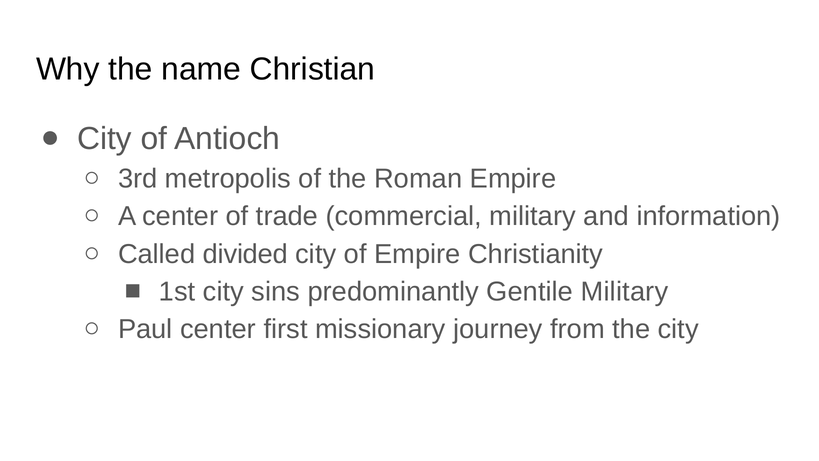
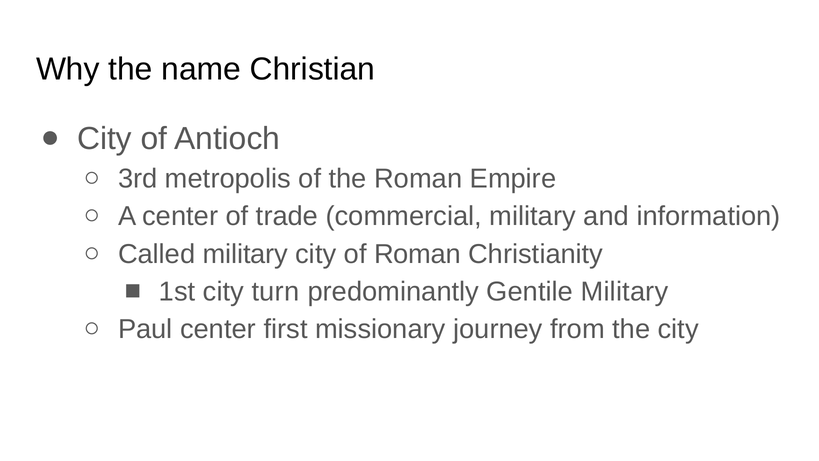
Called divided: divided -> military
of Empire: Empire -> Roman
sins: sins -> turn
